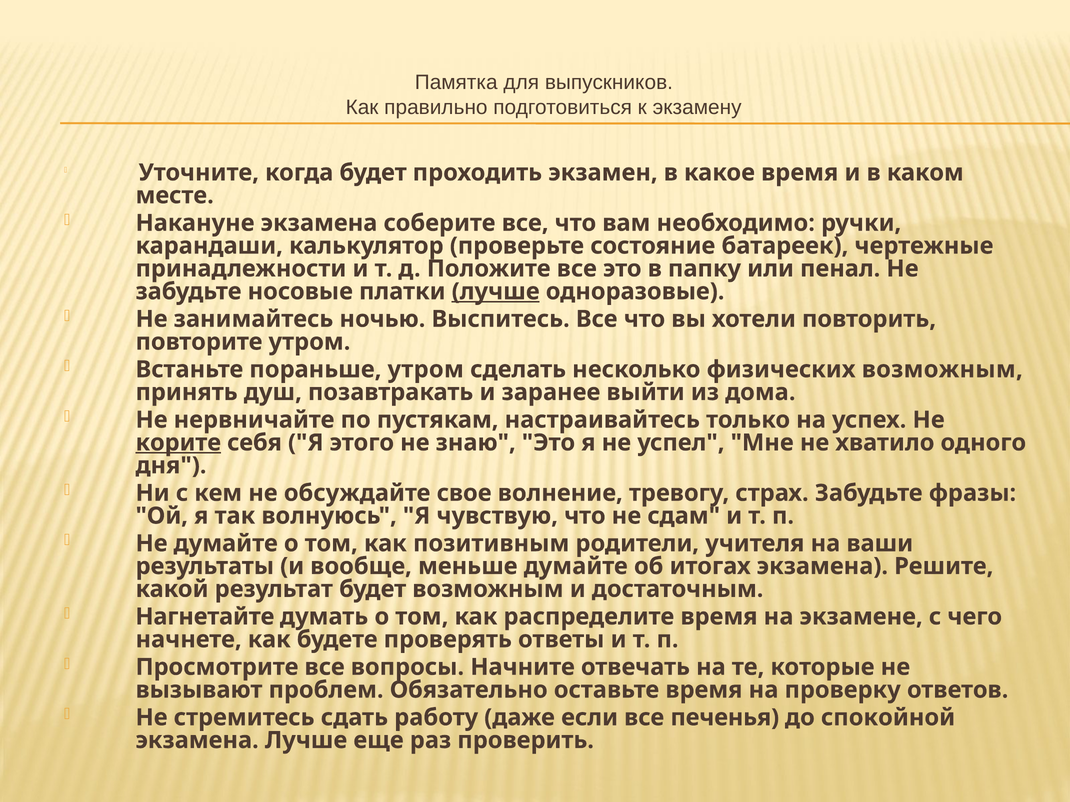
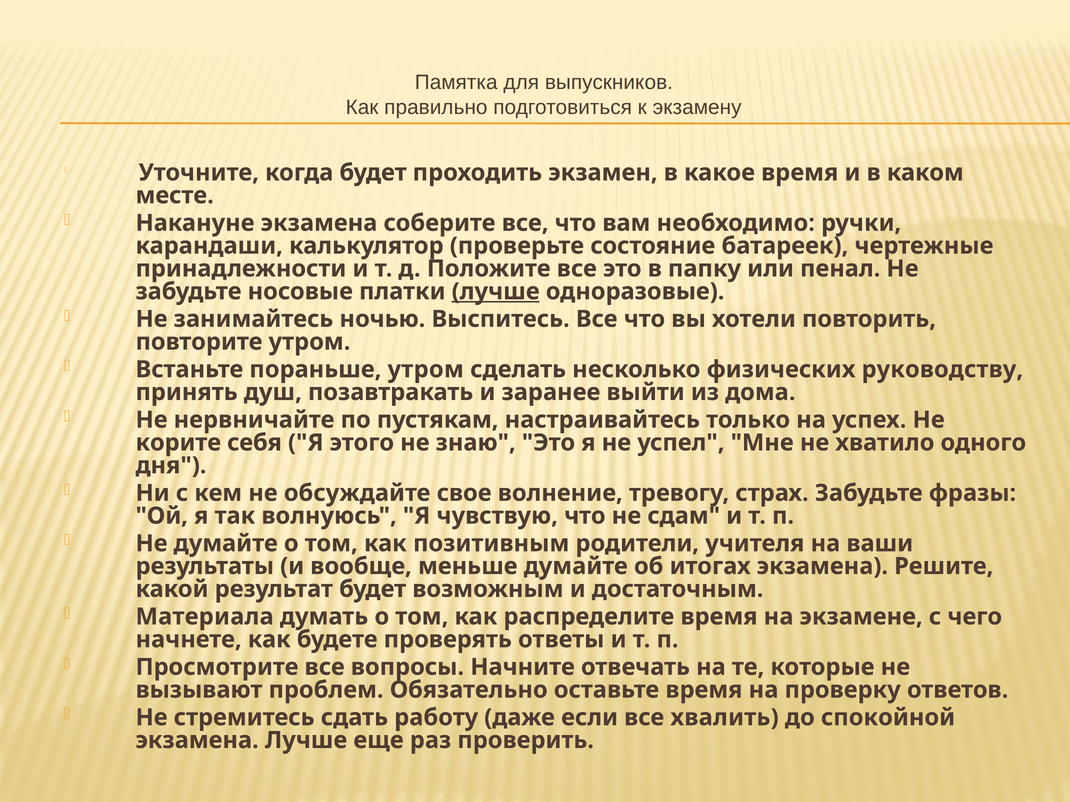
физических возможным: возможным -> руководству
корите underline: present -> none
Нагнетайте: Нагнетайте -> Материала
печенья: печенья -> хвалить
